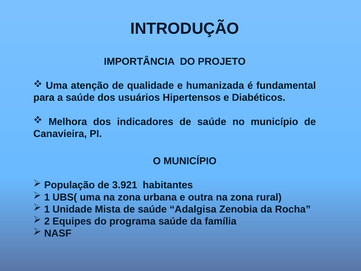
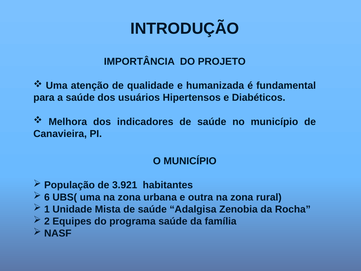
1 at (47, 197): 1 -> 6
